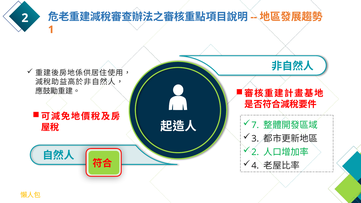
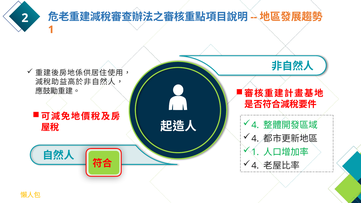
7 at (255, 125): 7 -> 4
3 at (255, 139): 3 -> 4
2 at (255, 152): 2 -> 1
